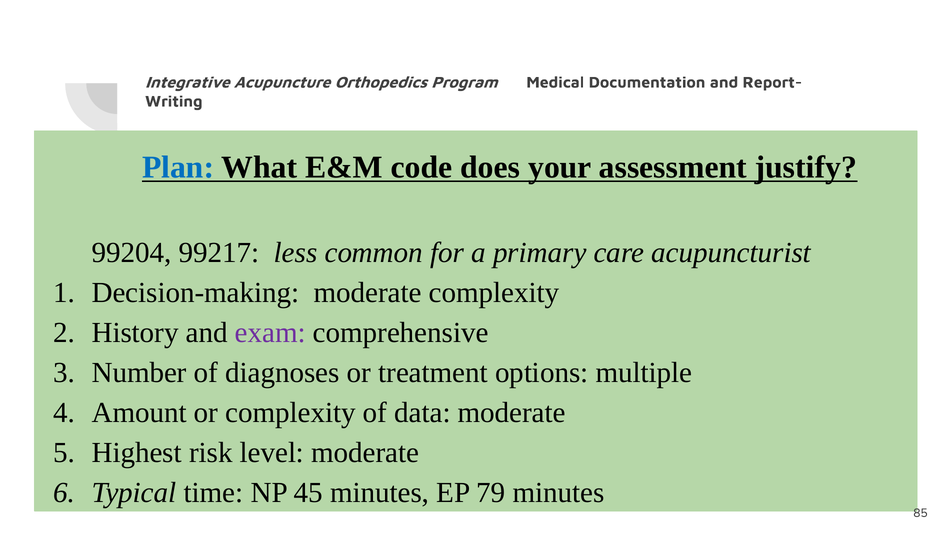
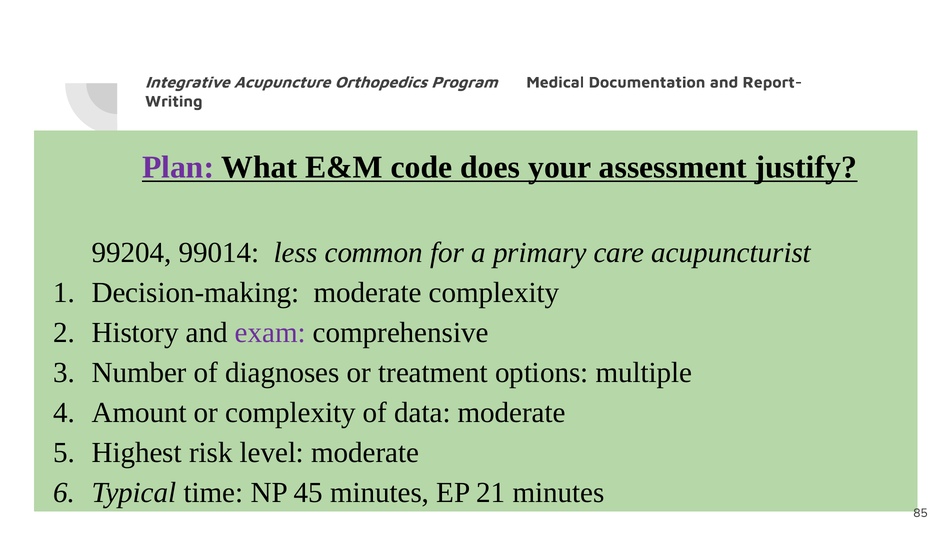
Plan colour: blue -> purple
99217: 99217 -> 99014
79: 79 -> 21
